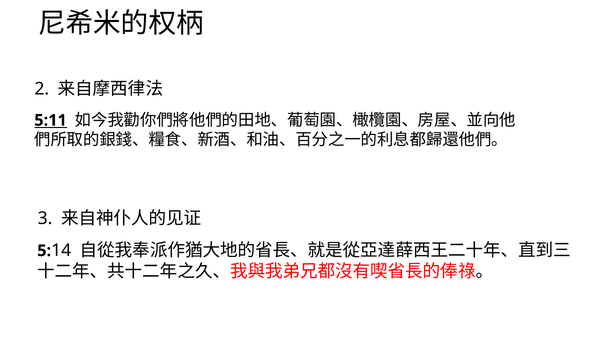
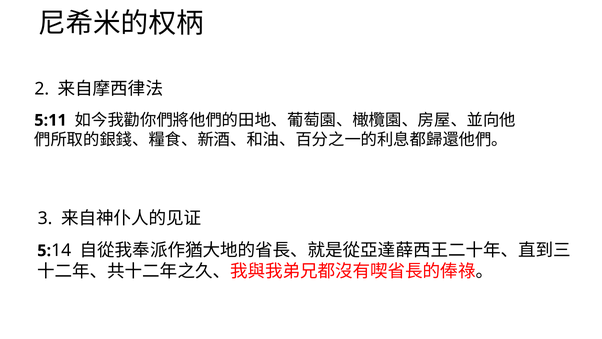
5:11 underline: present -> none
